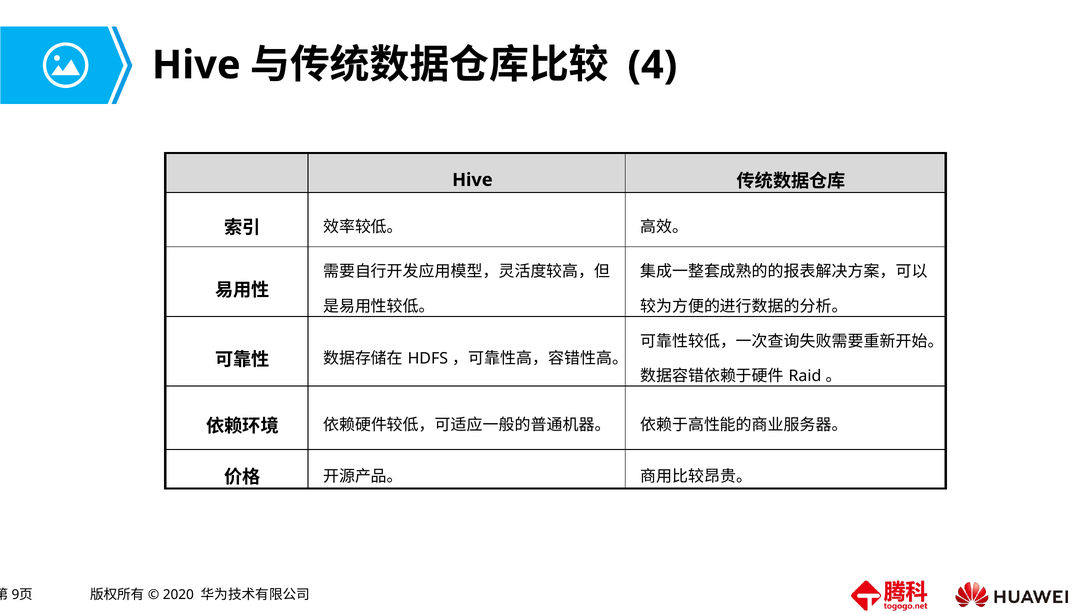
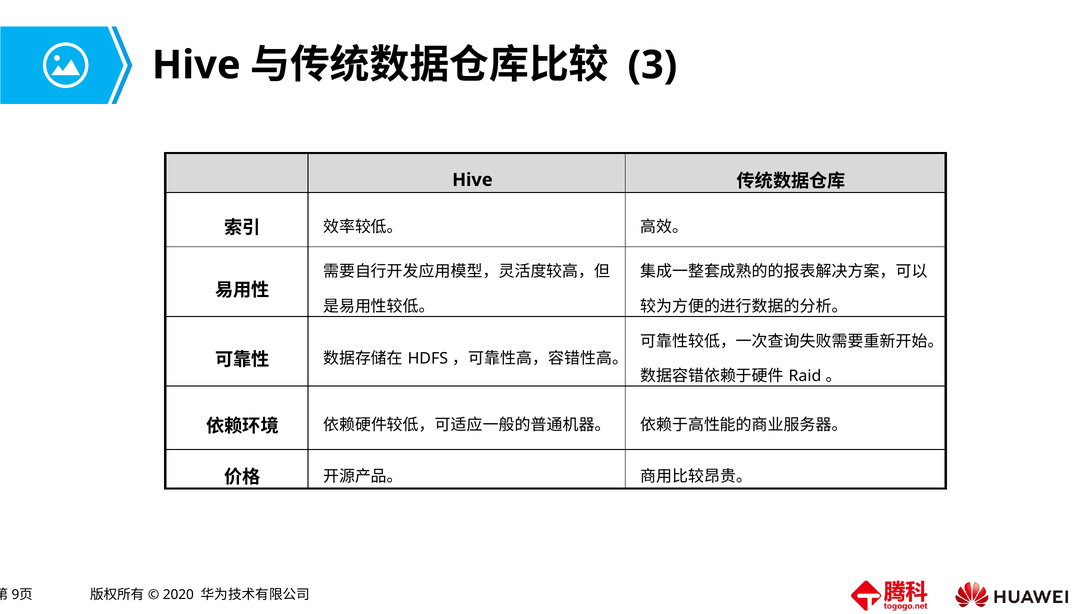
4: 4 -> 3
